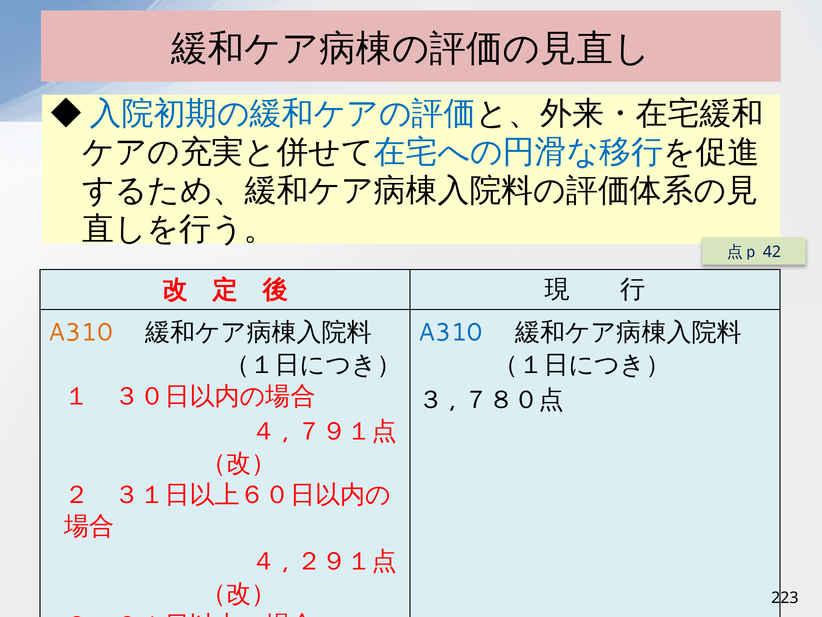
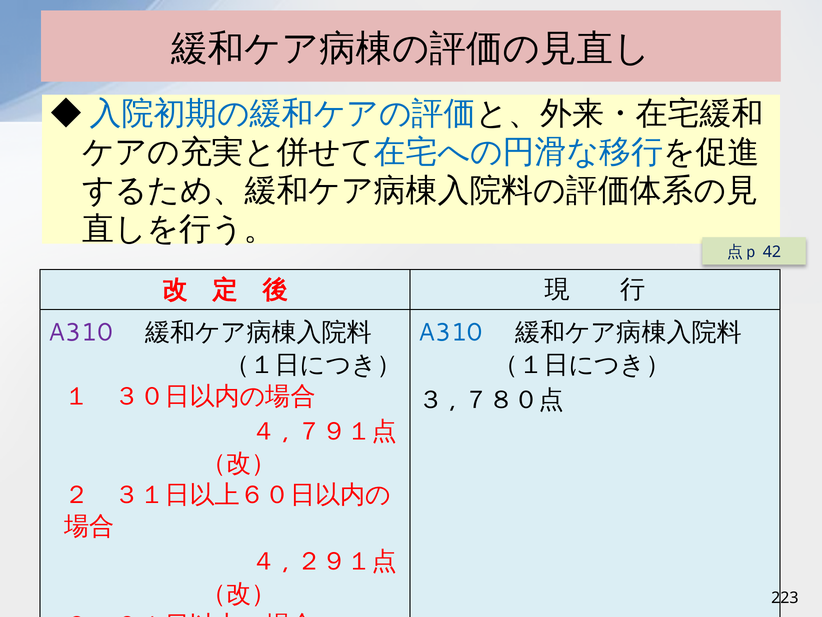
A310 at (81, 332) colour: orange -> purple
